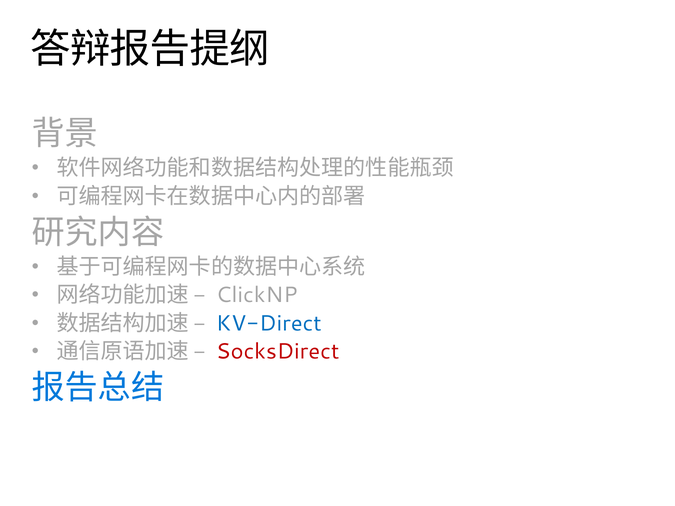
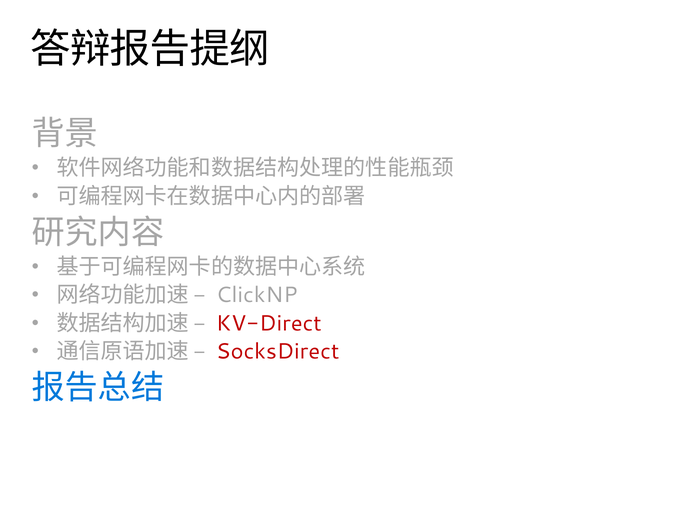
KV-Direct colour: blue -> red
